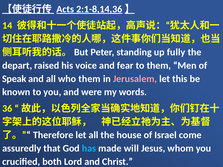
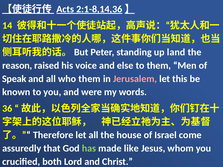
fully: fully -> land
depart: depart -> reason
fear: fear -> else
has colour: light blue -> light green
will: will -> like
